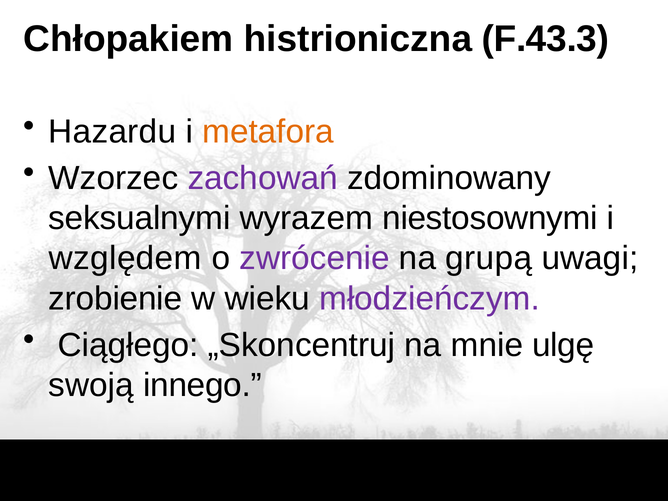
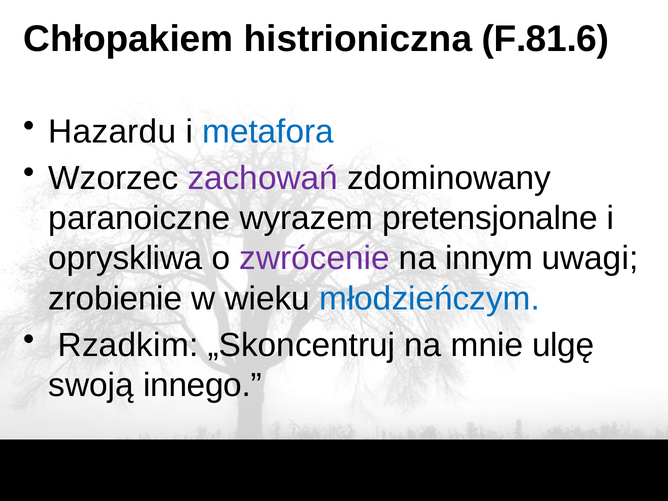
F.43.3: F.43.3 -> F.81.6
metafora colour: orange -> blue
seksualnymi: seksualnymi -> paranoiczne
niestosownymi: niestosownymi -> pretensjonalne
względem: względem -> opryskliwa
grupą: grupą -> innym
młodzieńczym colour: purple -> blue
Ciągłego: Ciągłego -> Rzadkim
